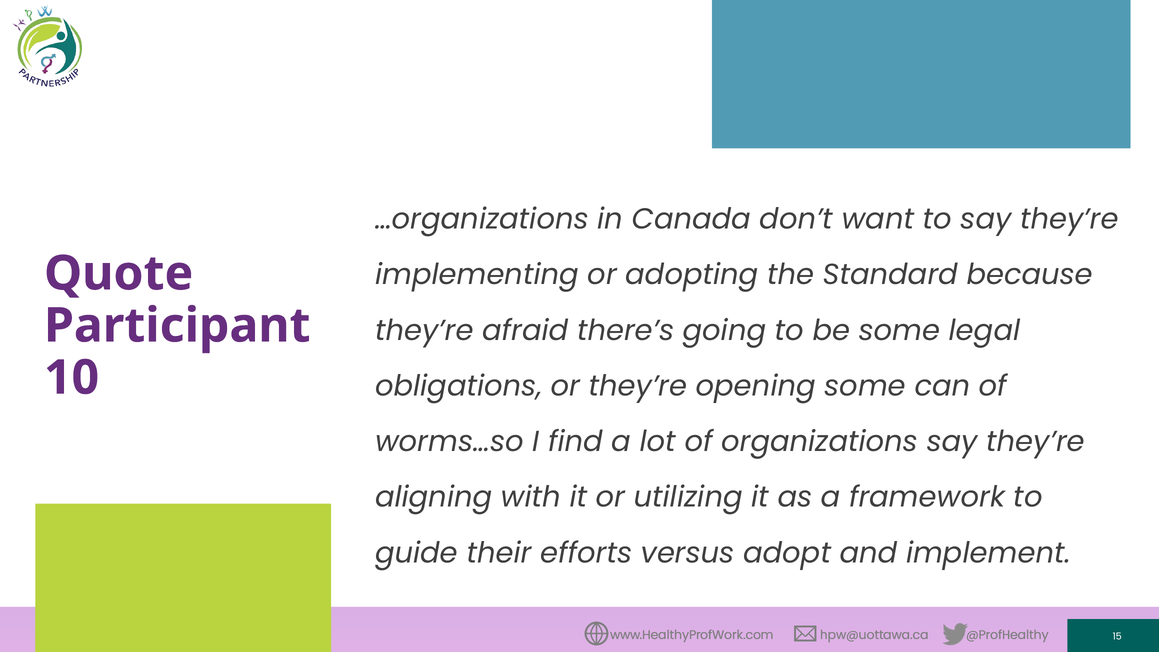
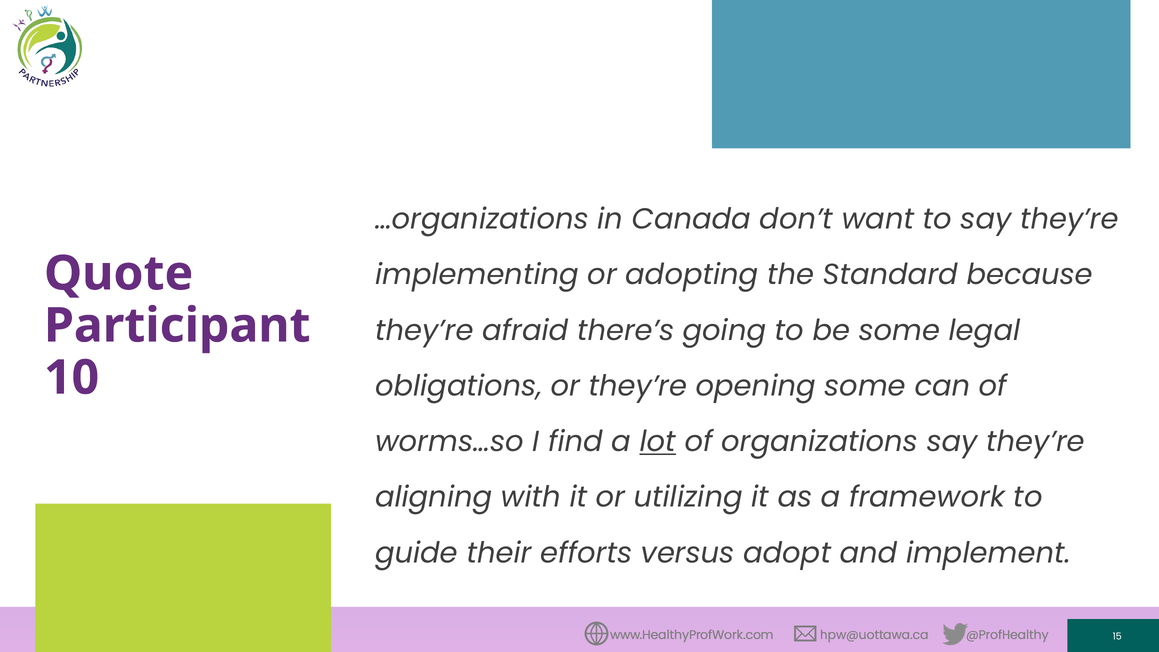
lot underline: none -> present
